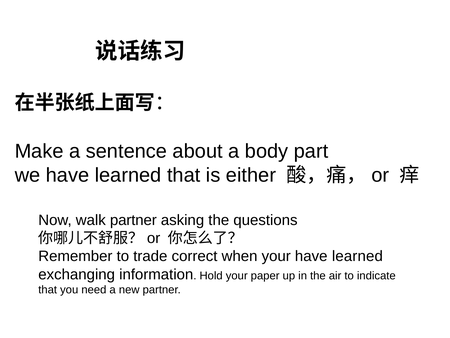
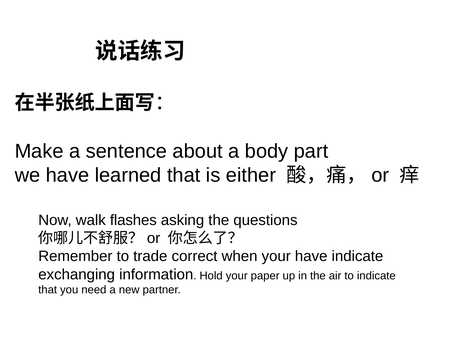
walk partner: partner -> flashes
your have learned: learned -> indicate
